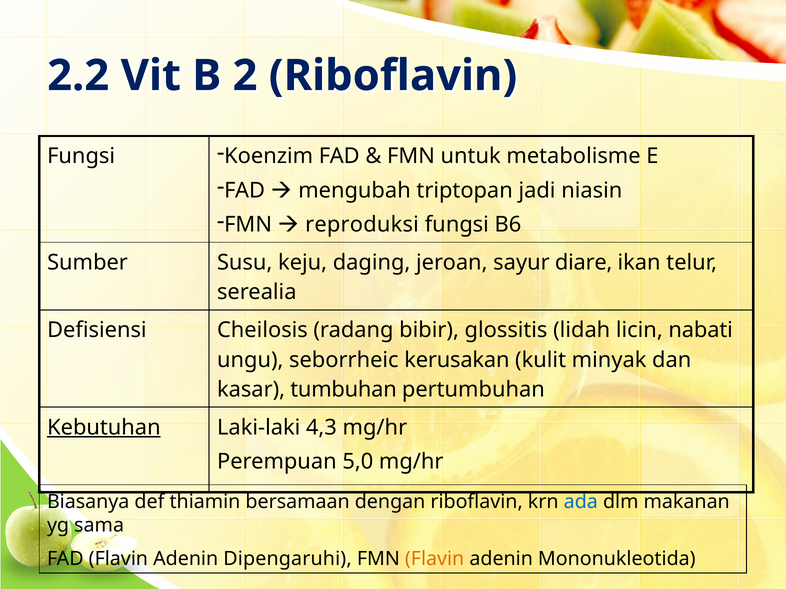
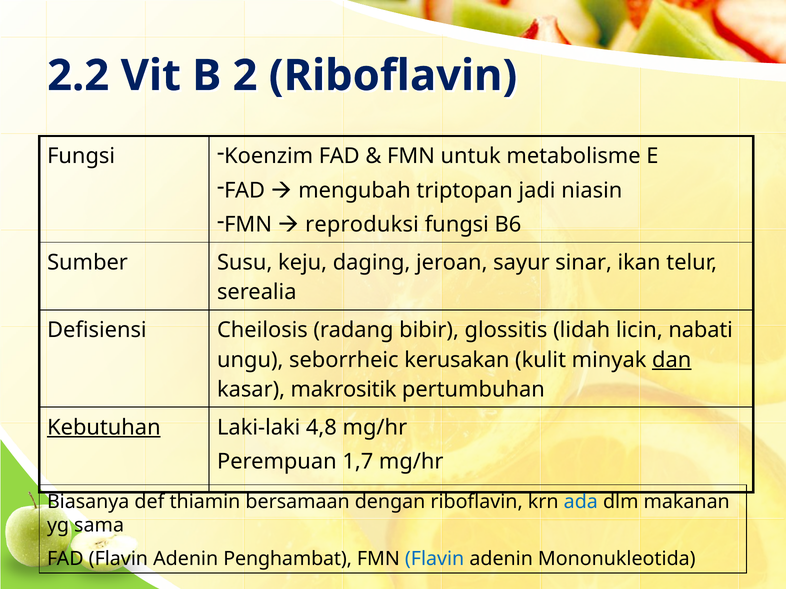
diare: diare -> sinar
dan underline: none -> present
tumbuhan: tumbuhan -> makrositik
4,3: 4,3 -> 4,8
5,0: 5,0 -> 1,7
Dipengaruhi: Dipengaruhi -> Penghambat
Flavin at (435, 559) colour: orange -> blue
